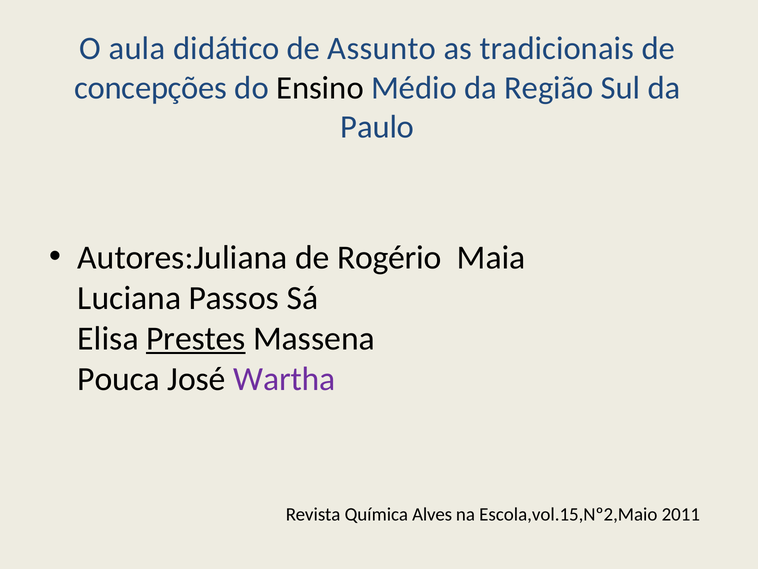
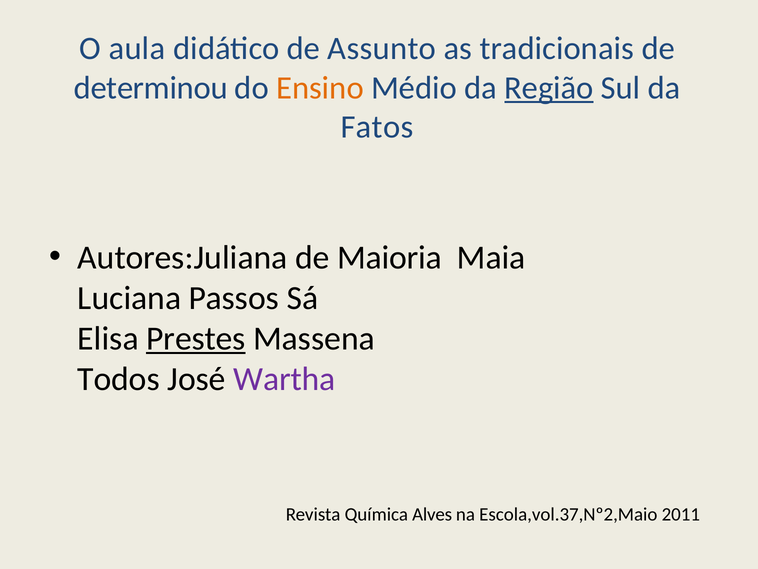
concepções: concepções -> determinou
Ensino colour: black -> orange
Região underline: none -> present
Paulo: Paulo -> Fatos
Rogério: Rogério -> Maioria
Pouca: Pouca -> Todos
Escola,vol.15,Nº2,Maio: Escola,vol.15,Nº2,Maio -> Escola,vol.37,Nº2,Maio
